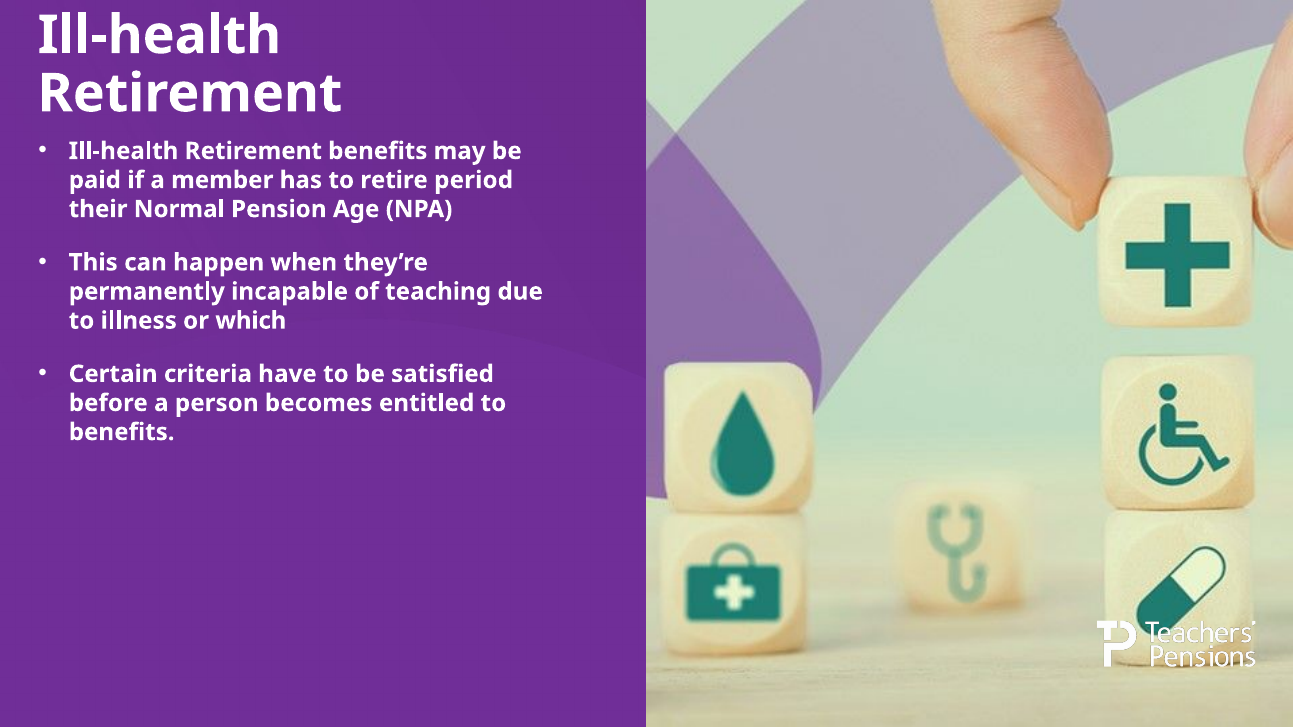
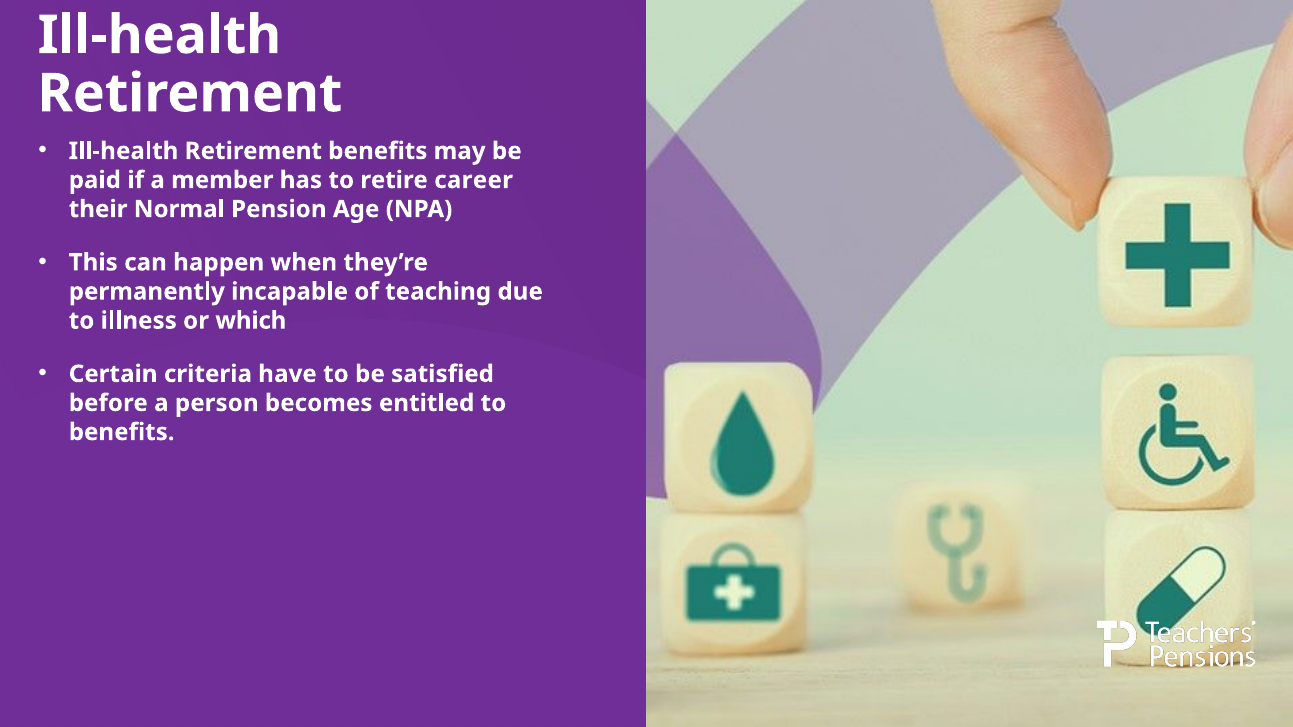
period: period -> career
